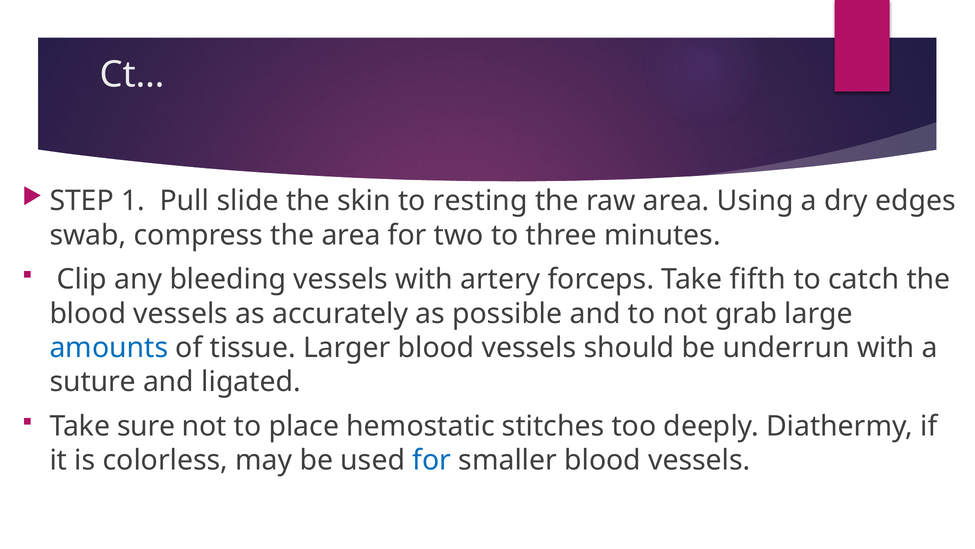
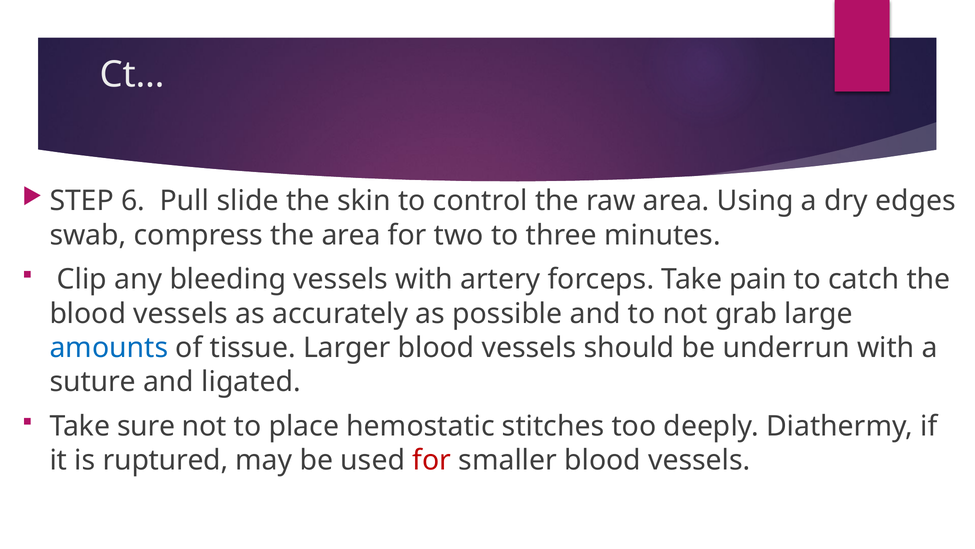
1: 1 -> 6
resting: resting -> control
fifth: fifth -> pain
colorless: colorless -> ruptured
for at (432, 460) colour: blue -> red
